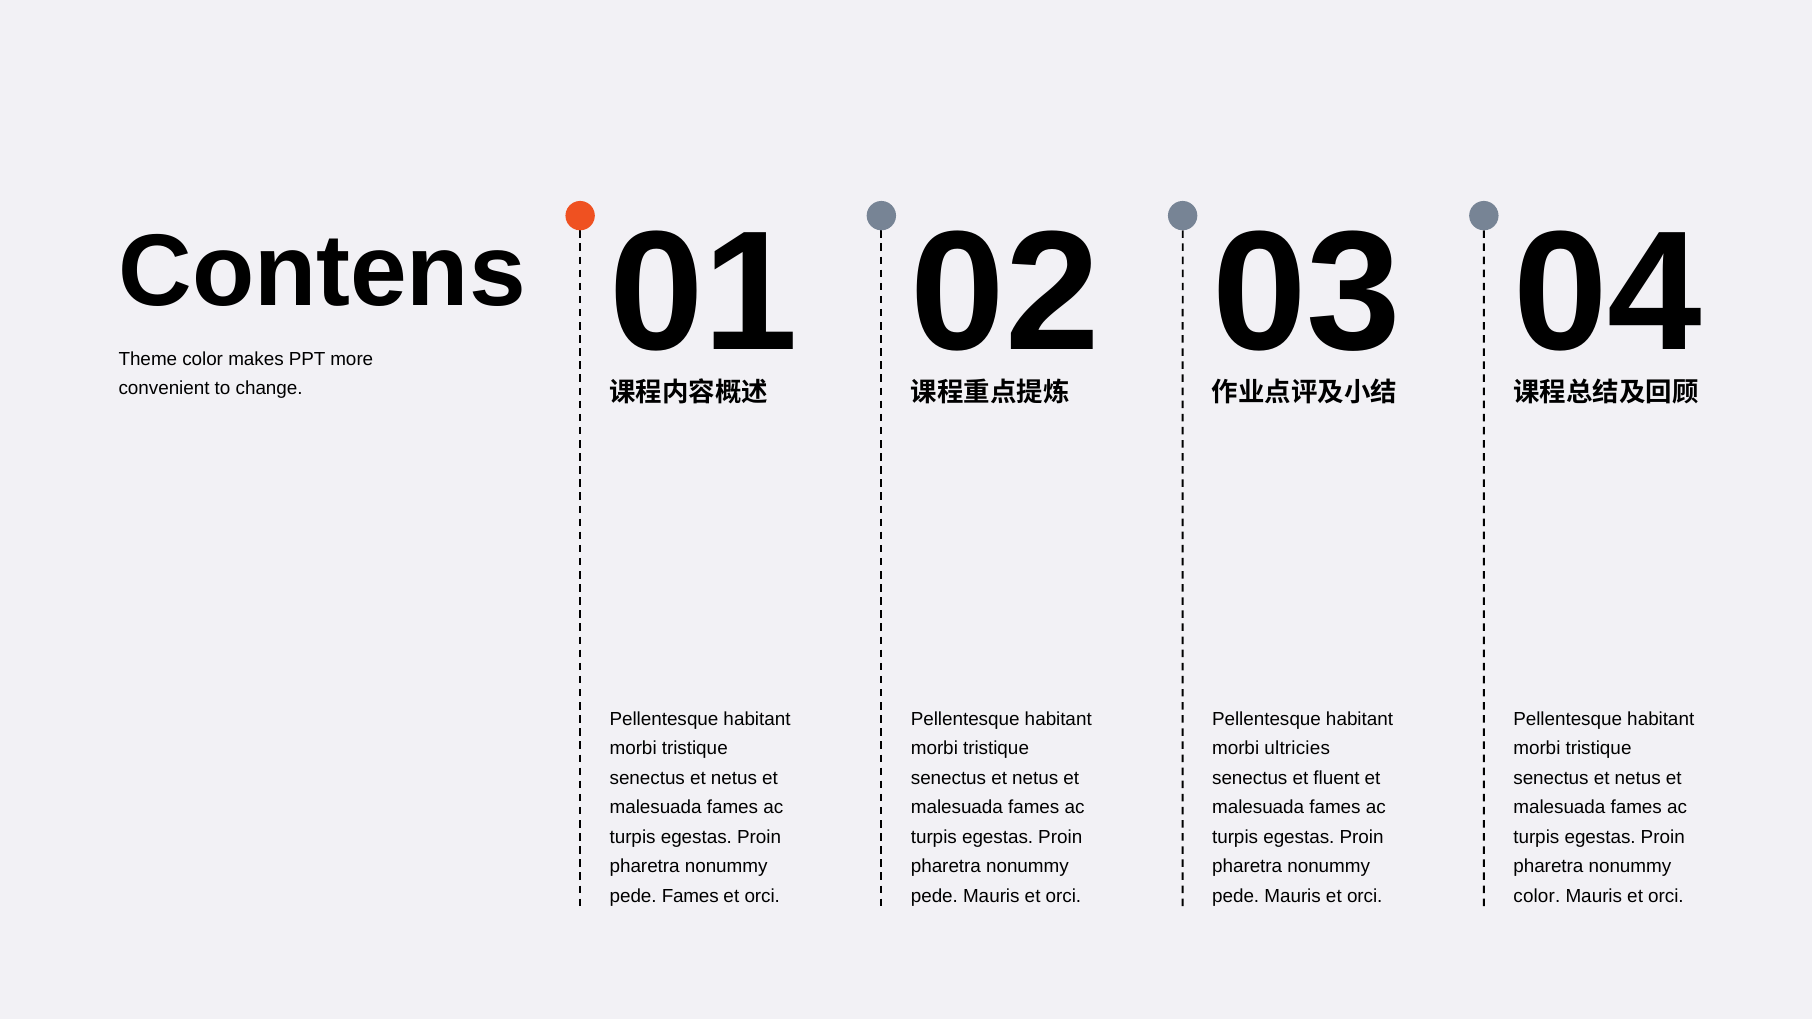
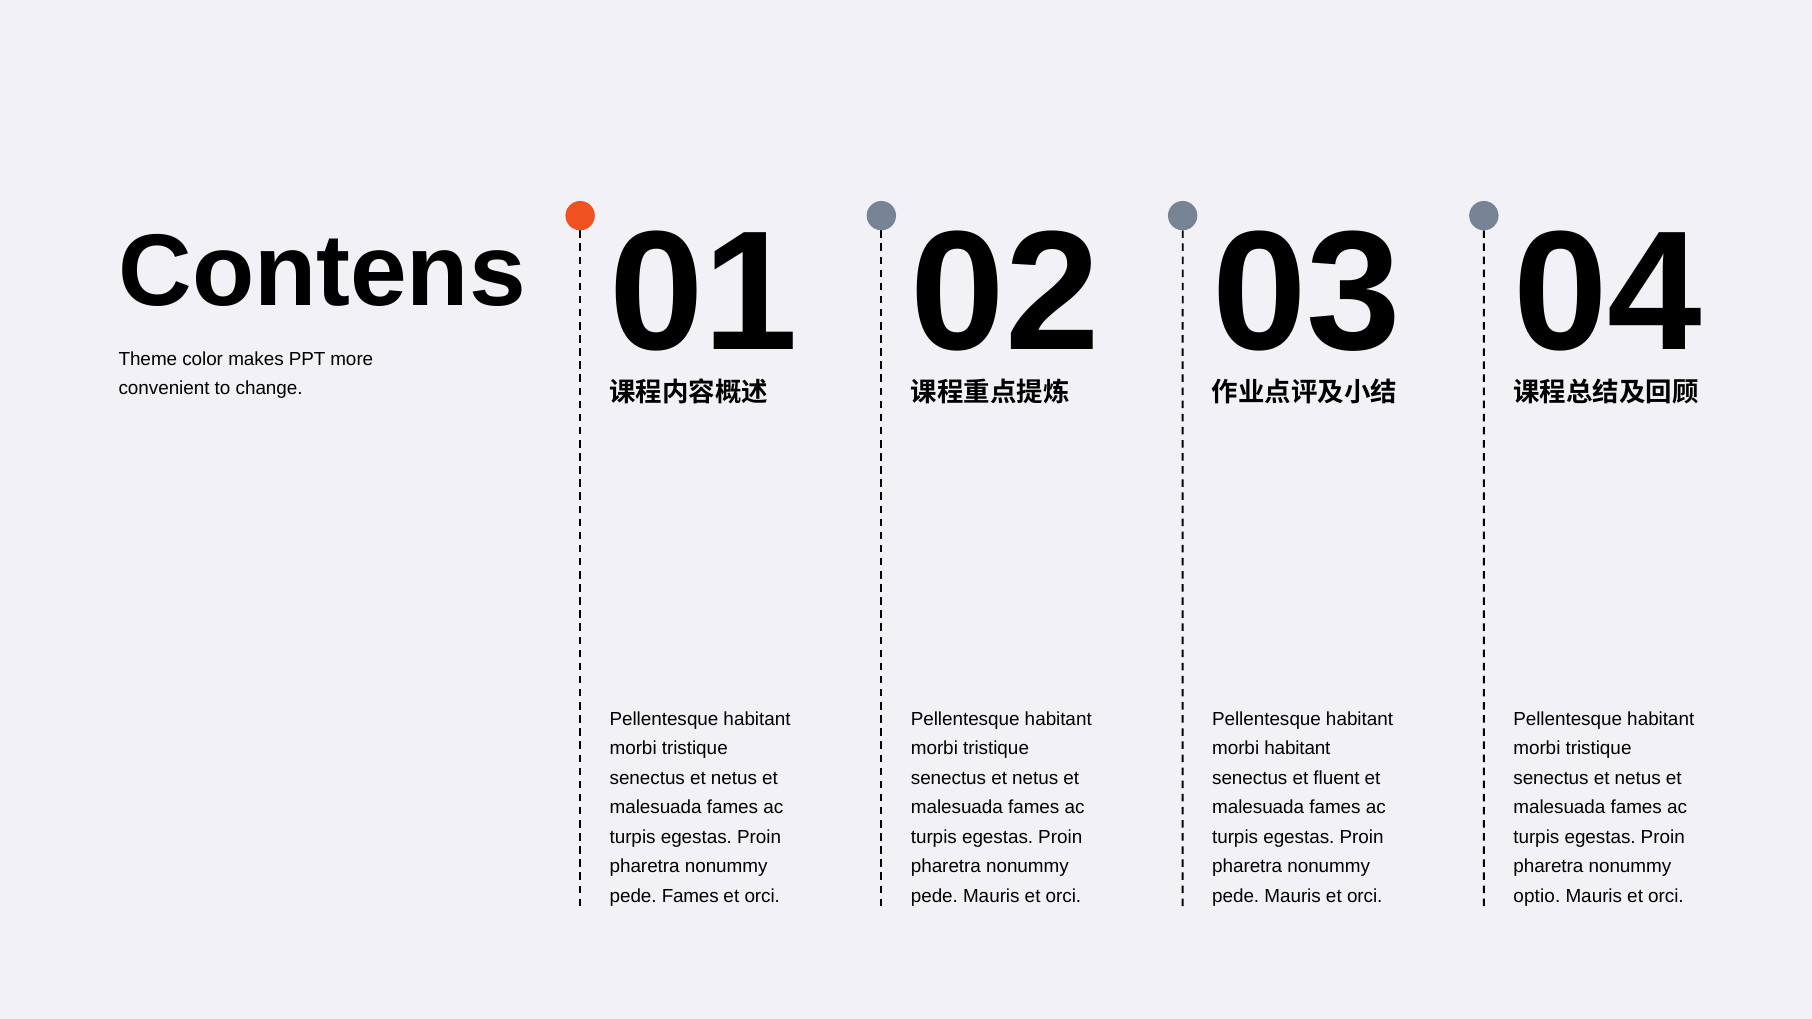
morbi ultricies: ultricies -> habitant
color at (1537, 896): color -> optio
